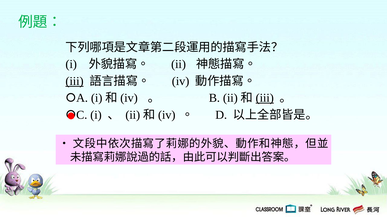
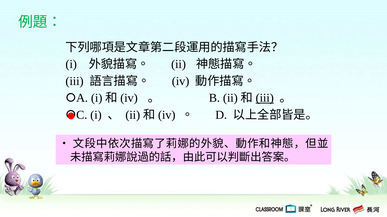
iii at (75, 81) underline: present -> none
